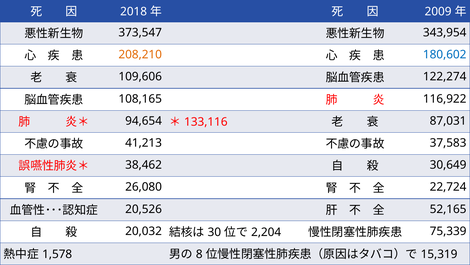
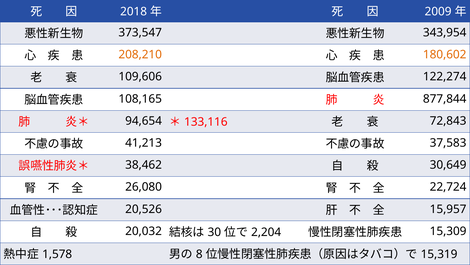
180,602 colour: blue -> orange
116,922: 116,922 -> 877,844
87,031: 87,031 -> 72,843
52,165: 52,165 -> 15,957
75,339: 75,339 -> 15,309
